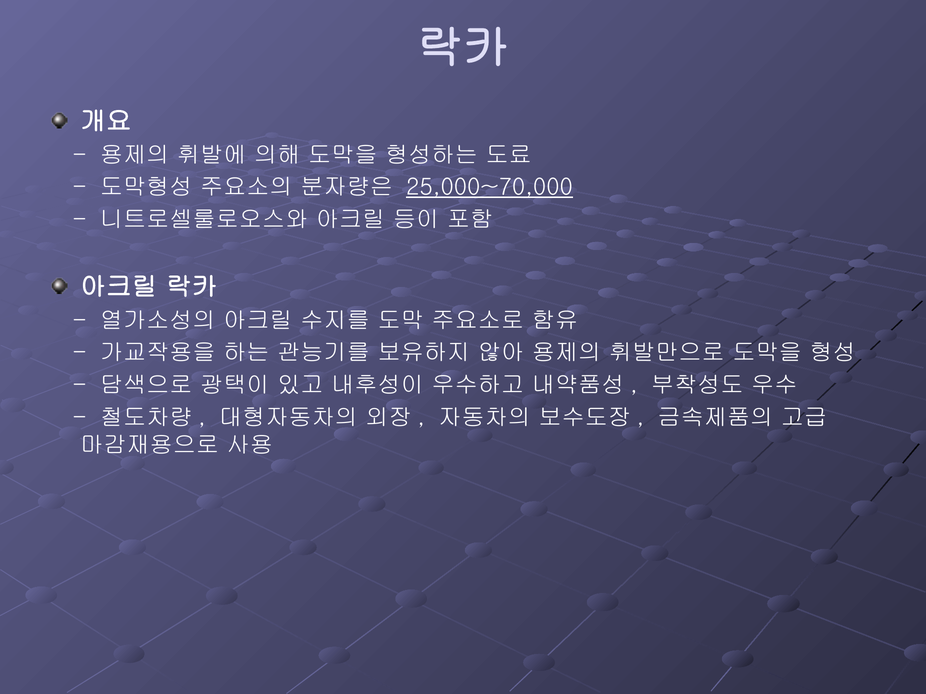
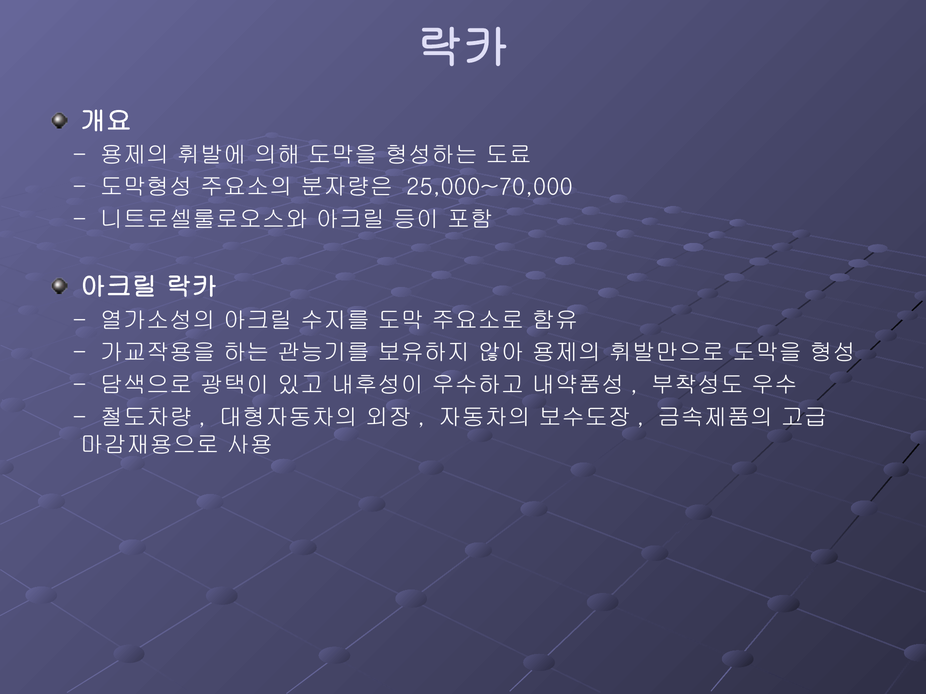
25,000~70,000 underline: present -> none
